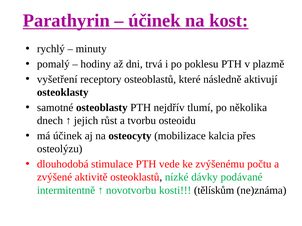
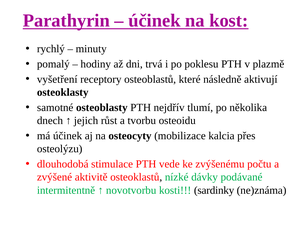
tělískům: tělískům -> sardinky
